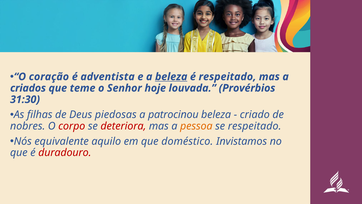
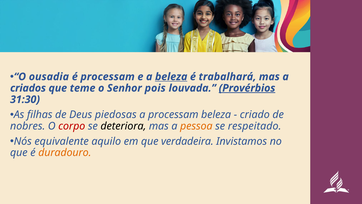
coração: coração -> ousadia
é adventista: adventista -> processam
é respeitado: respeitado -> trabalhará
hoje: hoje -> pois
Provérbios underline: none -> present
a patrocinou: patrocinou -> processam
deteriora colour: red -> black
doméstico: doméstico -> verdadeira
duradouro colour: red -> orange
